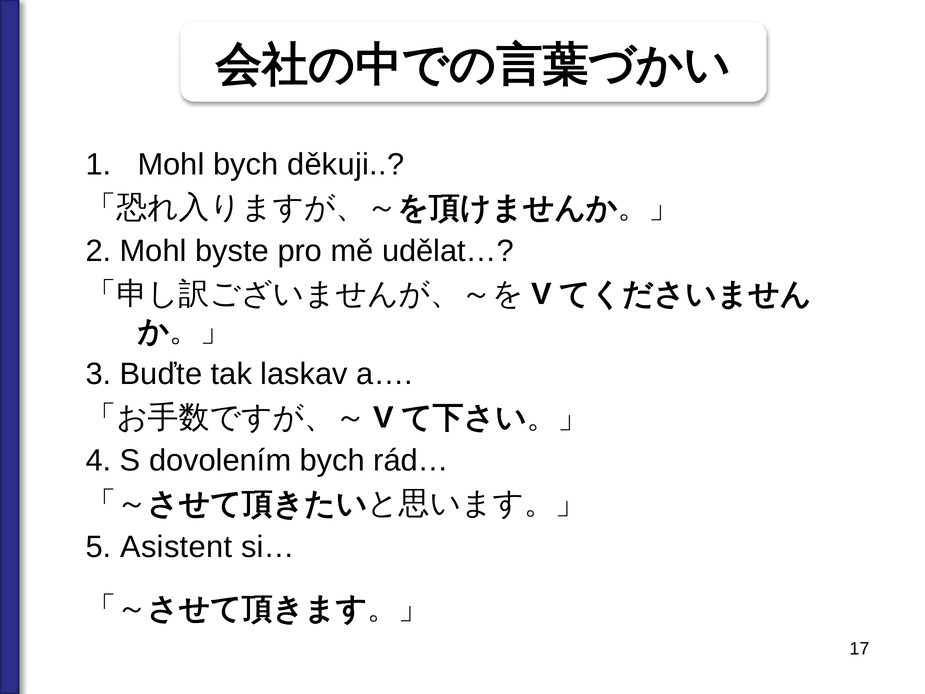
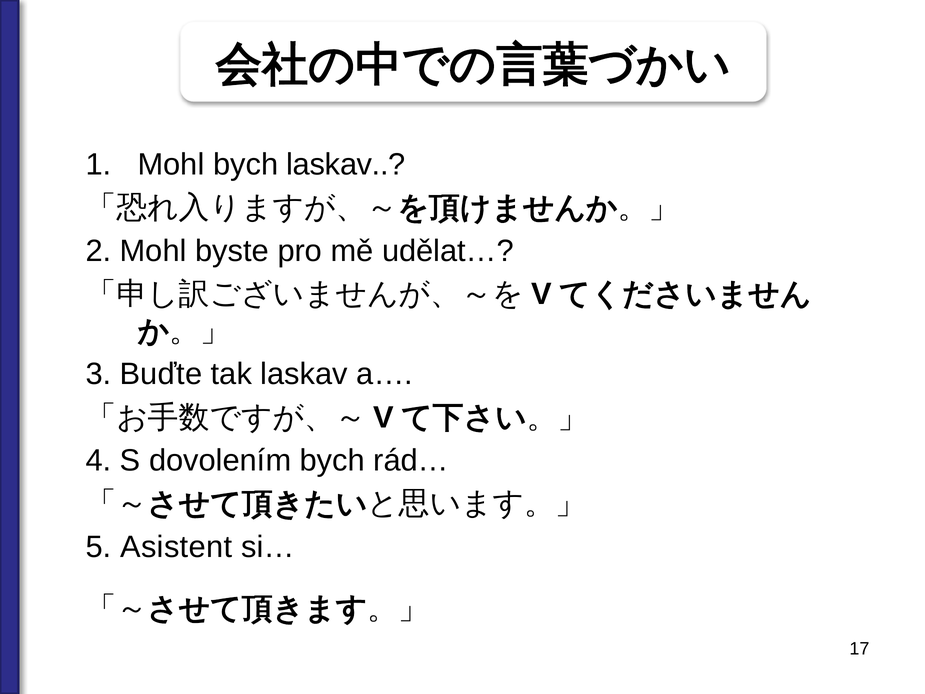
bych děkuji: děkuji -> laskav
